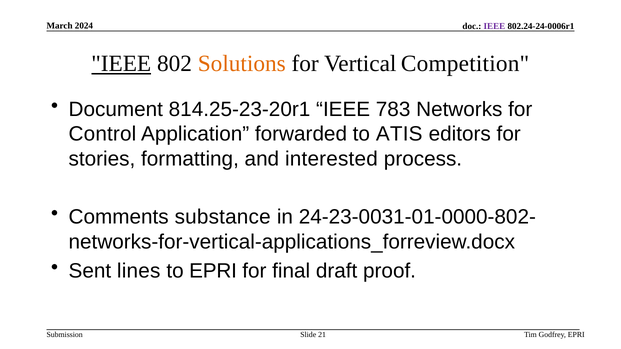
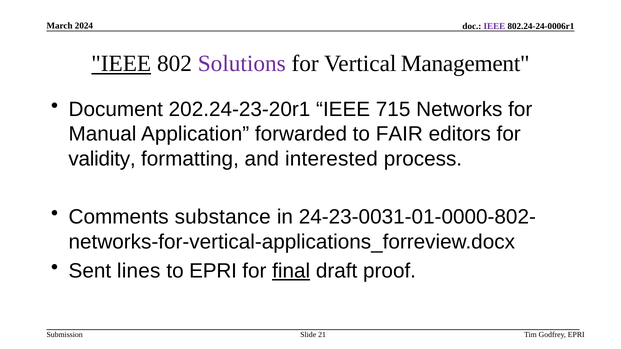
Solutions colour: orange -> purple
Competition: Competition -> Management
814.25-23-20r1: 814.25-23-20r1 -> 202.24-23-20r1
783: 783 -> 715
Control: Control -> Manual
ATIS: ATIS -> FAIR
stories: stories -> validity
final underline: none -> present
